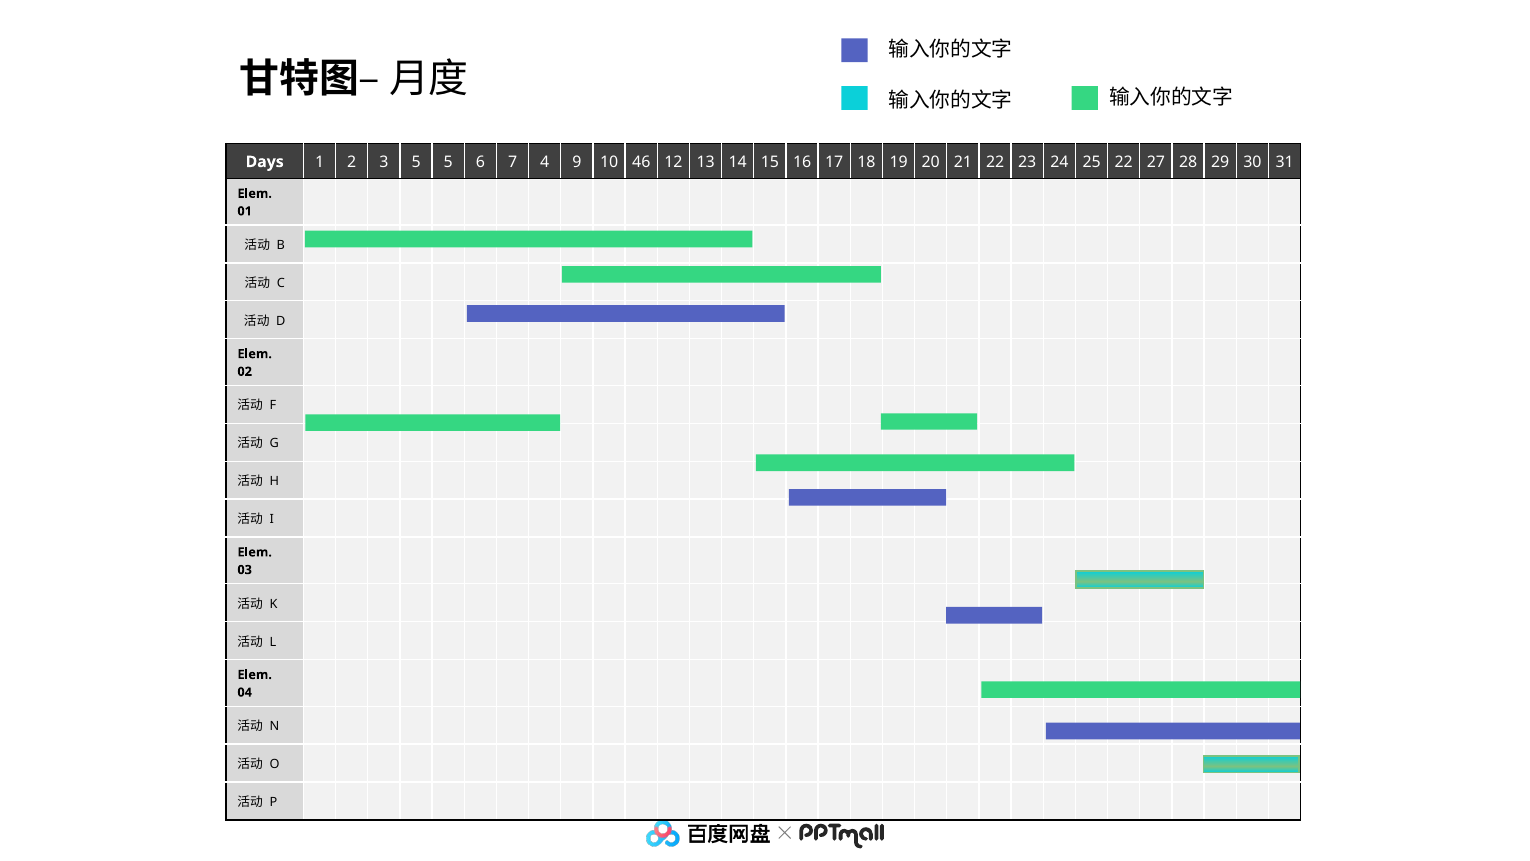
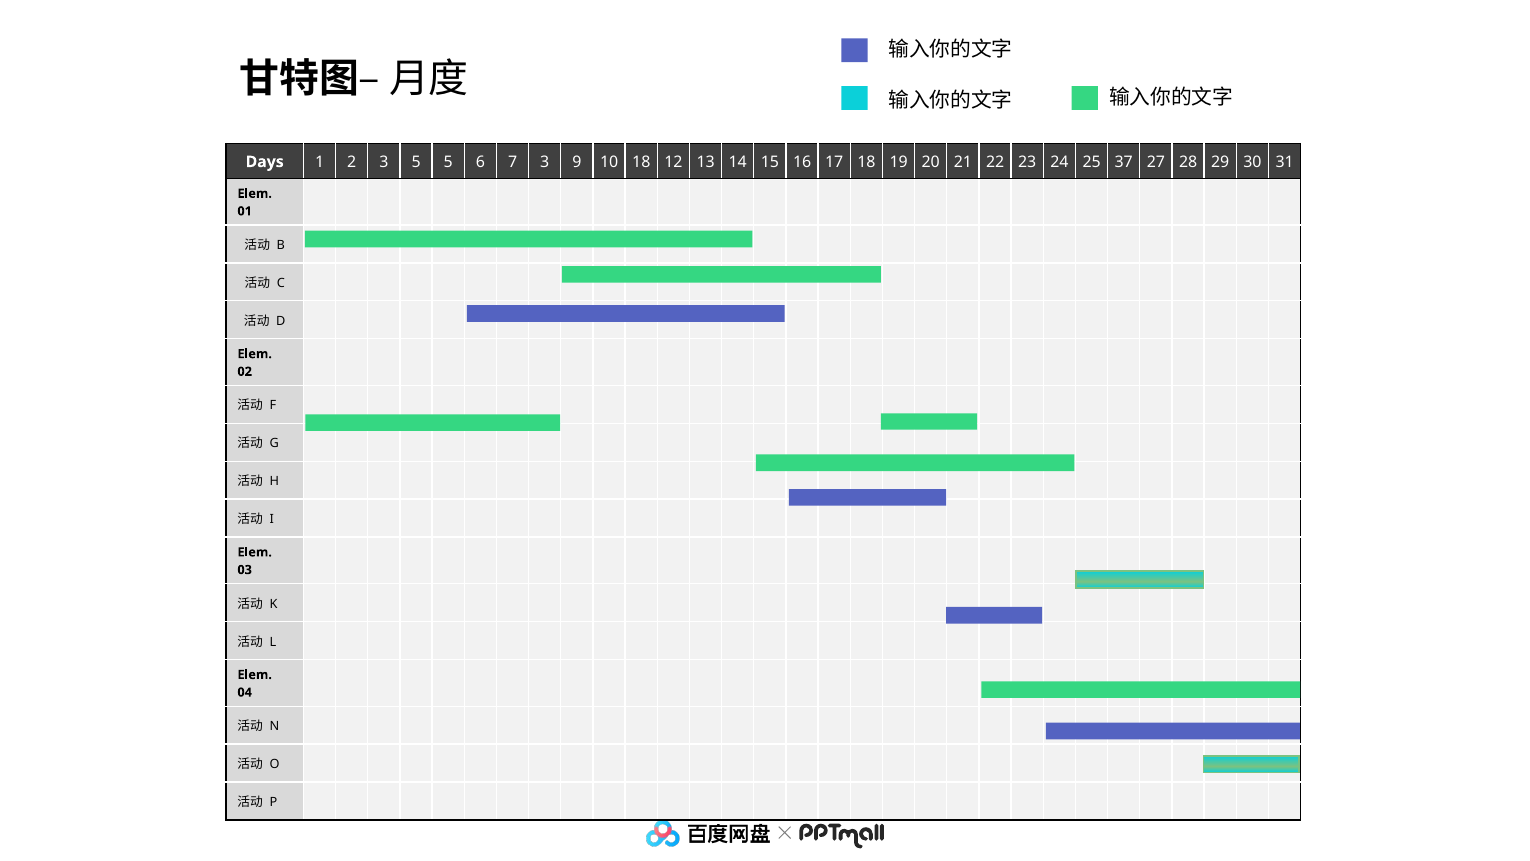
7 4: 4 -> 3
10 46: 46 -> 18
25 22: 22 -> 37
